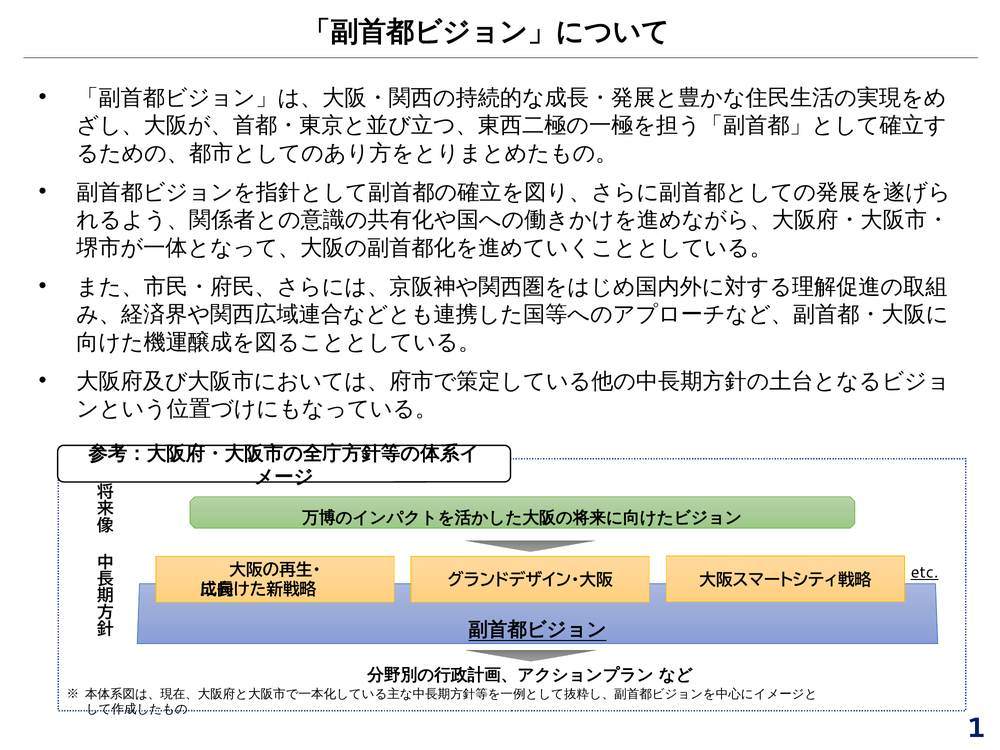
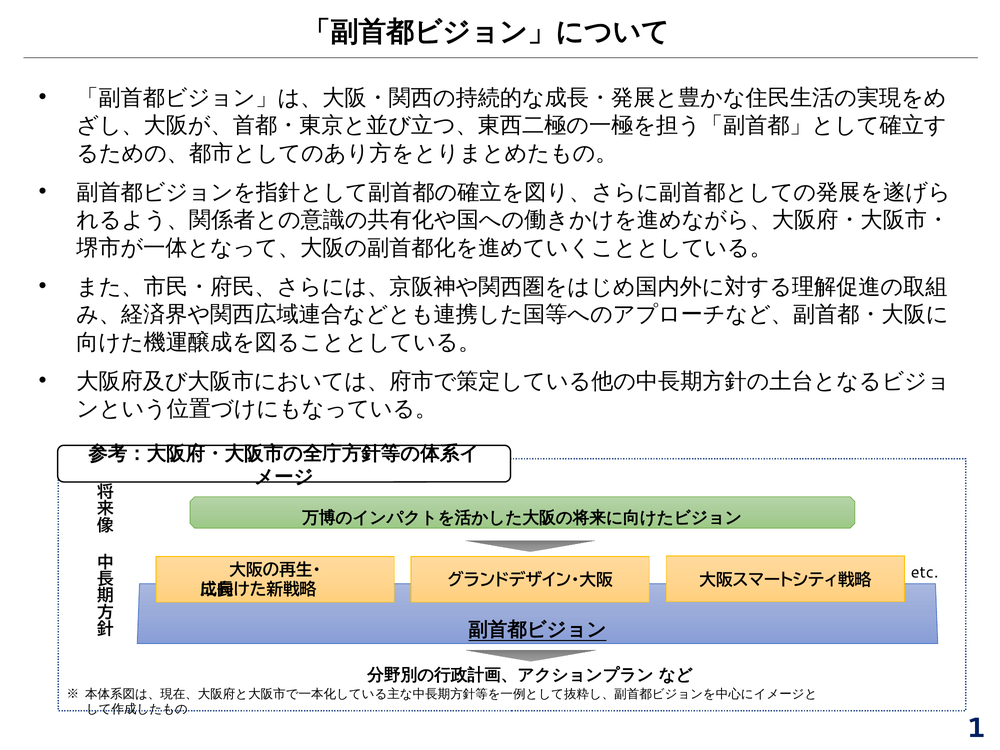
etc underline: present -> none
